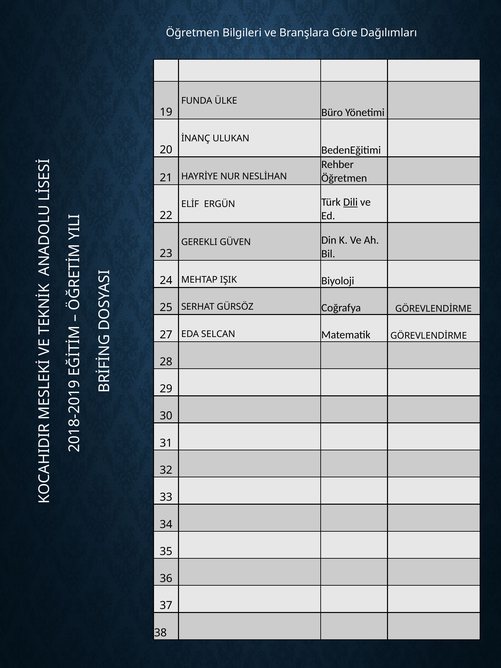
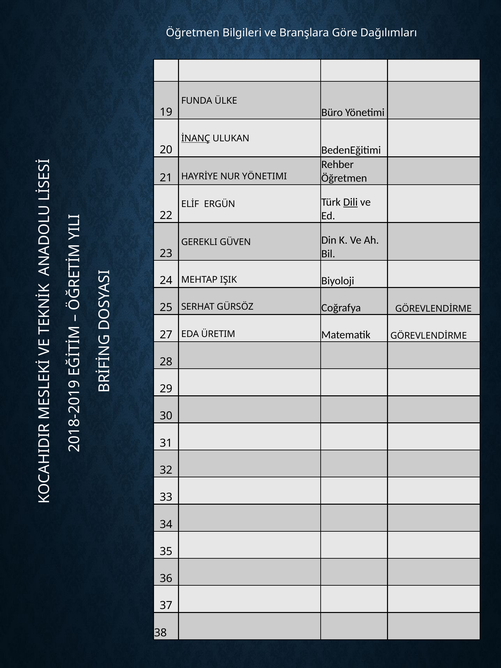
İNANÇ underline: none -> present
NUR NESLİHAN: NESLİHAN -> YÖNETIMI
SELCAN: SELCAN -> ÜRETIM
